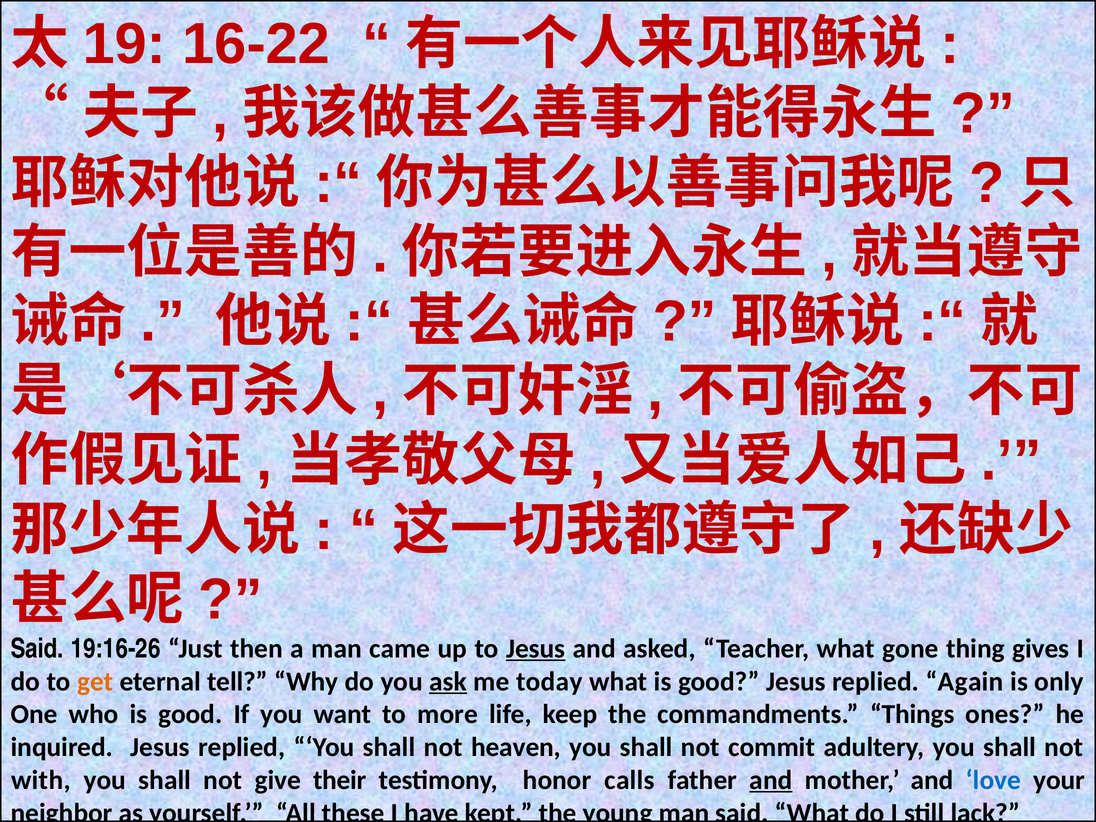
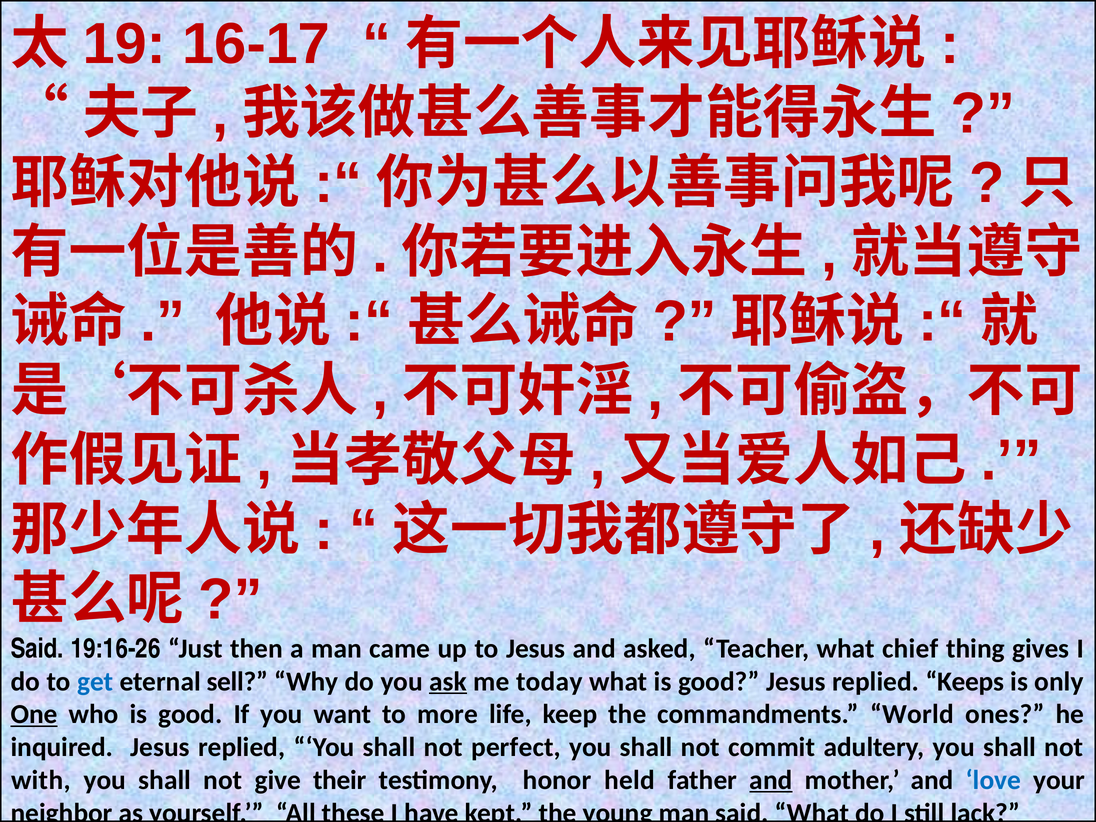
16-22: 16-22 -> 16-17
Jesus at (536, 649) underline: present -> none
gone: gone -> chief
get colour: orange -> blue
tell: tell -> sell
Again: Again -> Keeps
One underline: none -> present
Things: Things -> World
heaven: heaven -> perfect
calls: calls -> held
